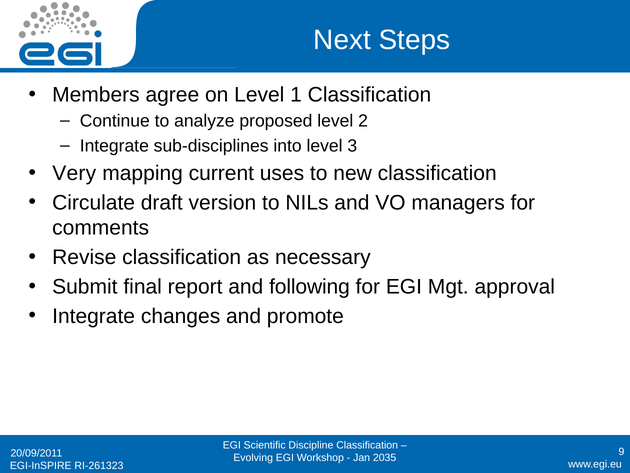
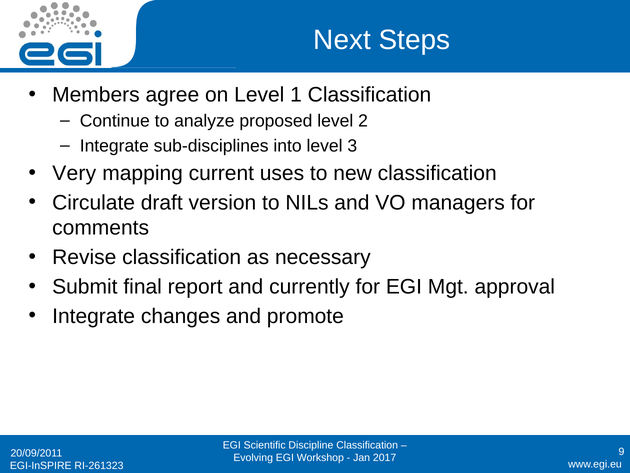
following: following -> currently
2035: 2035 -> 2017
